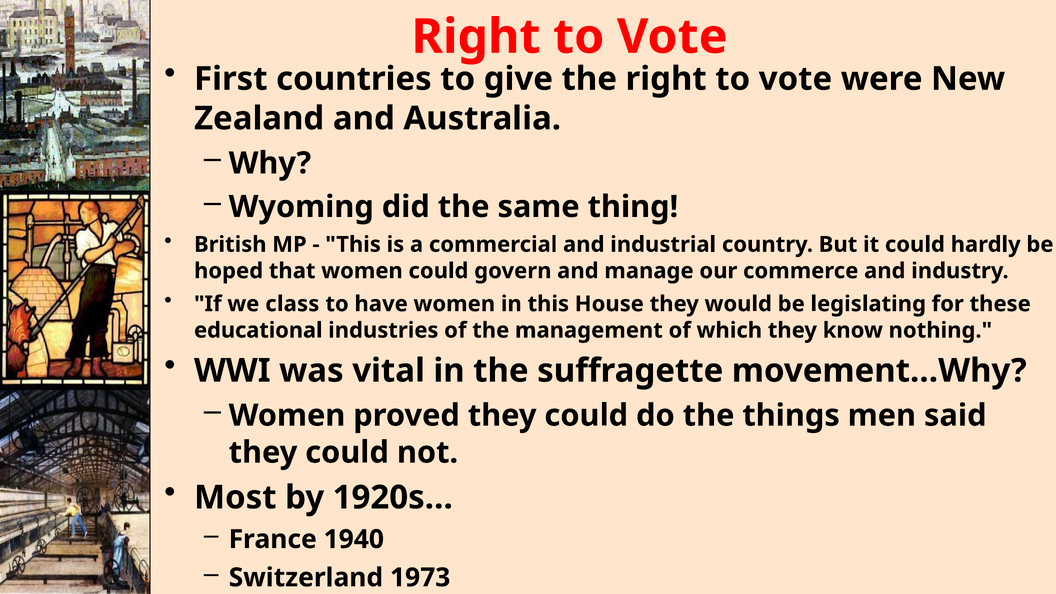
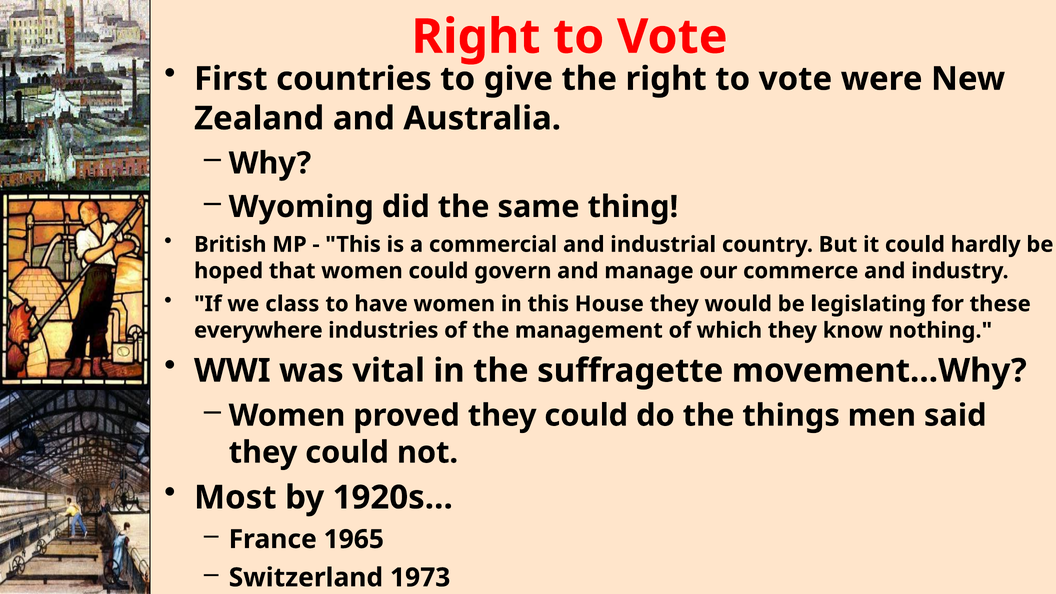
educational: educational -> everywhere
1940: 1940 -> 1965
